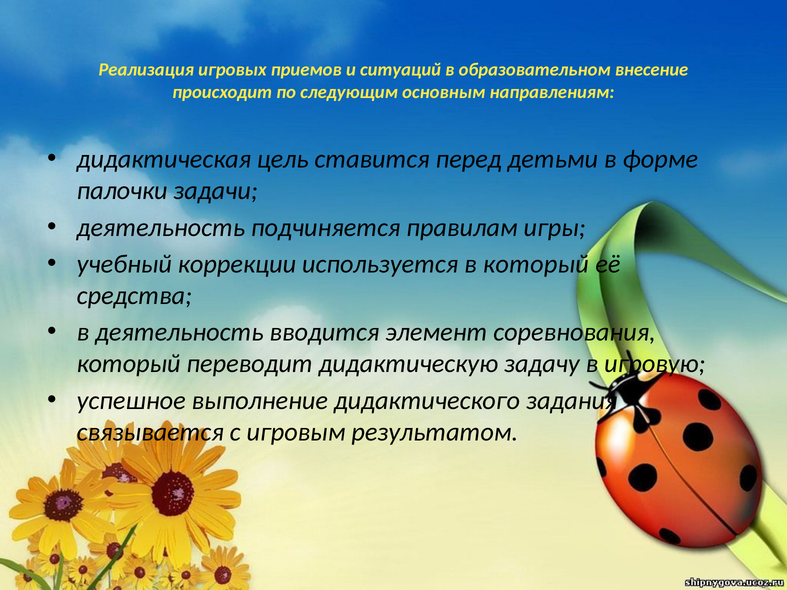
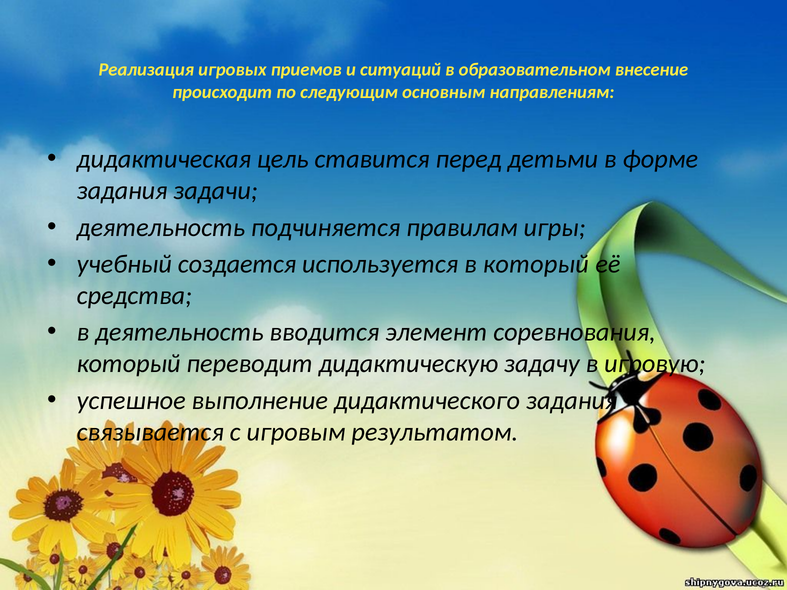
палочки at (122, 191): палочки -> задания
коррекции: коррекции -> создается
